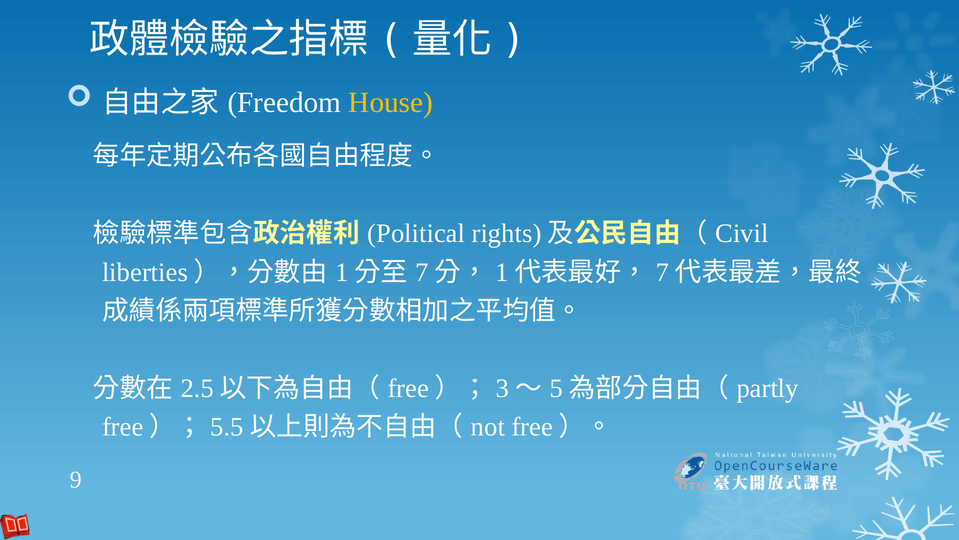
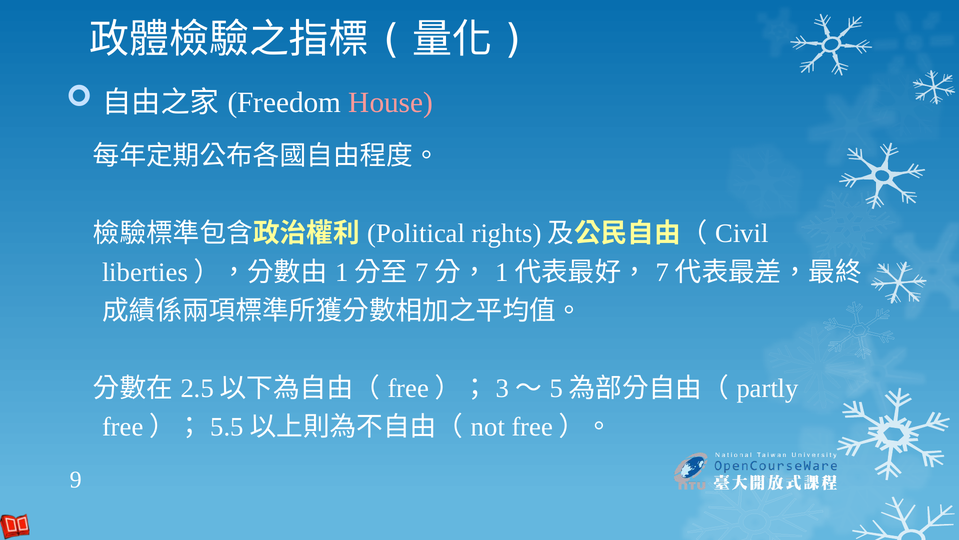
House colour: yellow -> pink
